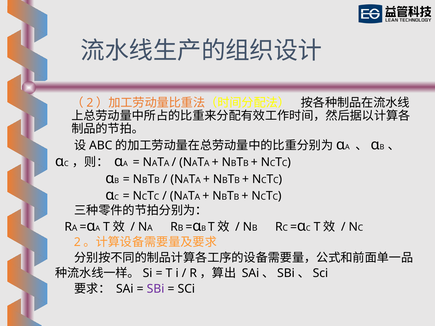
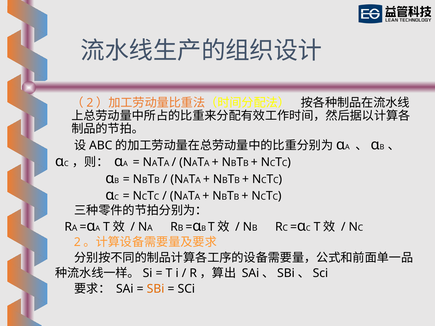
SBi at (156, 289) colour: purple -> orange
